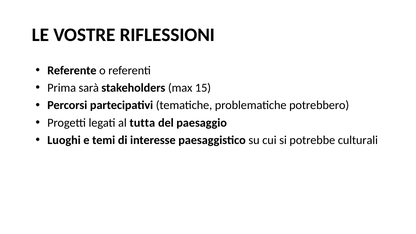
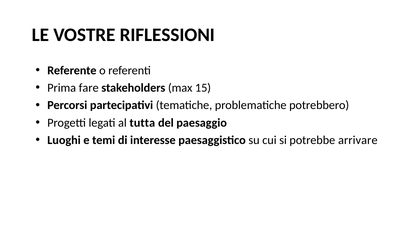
sarà: sarà -> fare
culturali: culturali -> arrivare
